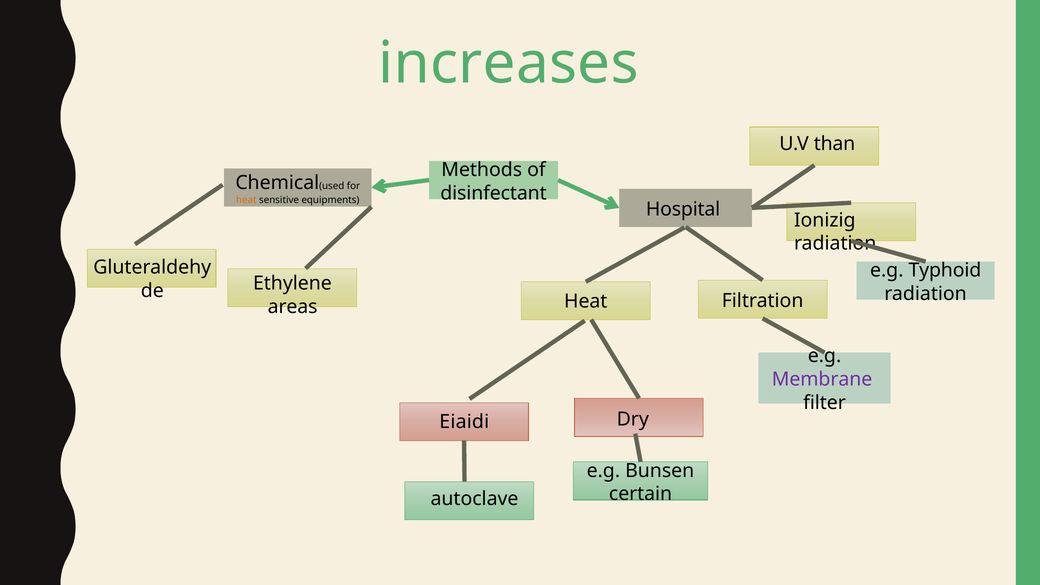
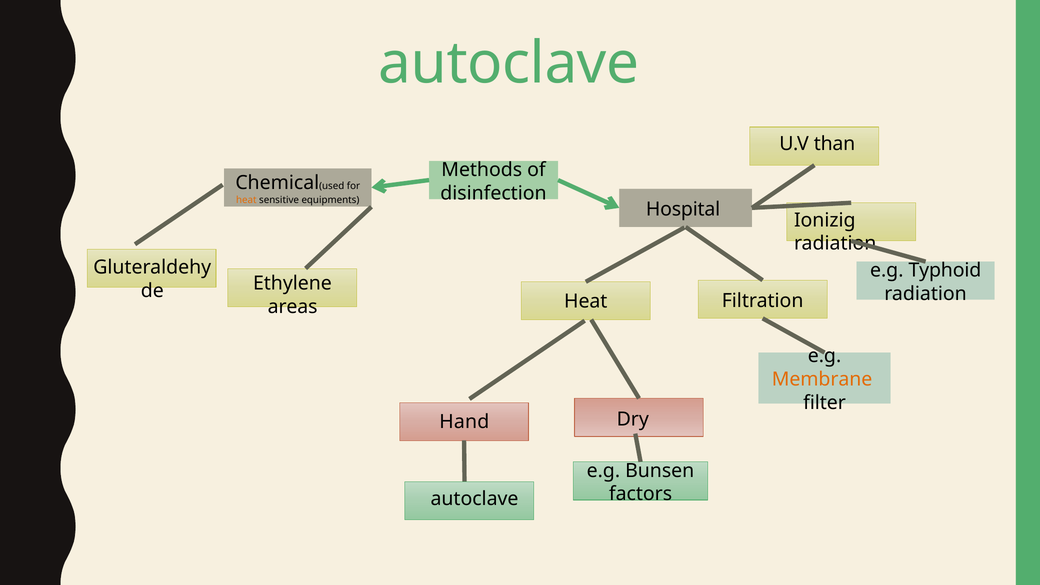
increases at (509, 63): increases -> autoclave
disinfectant: disinfectant -> disinfection
Membrane colour: purple -> orange
Eiaidi: Eiaidi -> Hand
certain: certain -> factors
